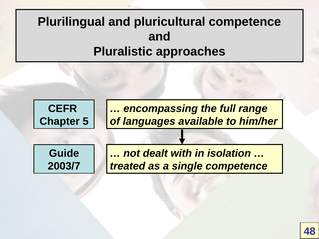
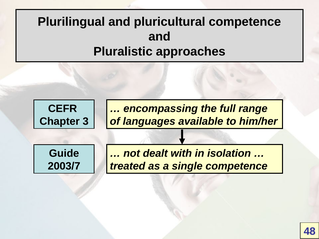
5: 5 -> 3
